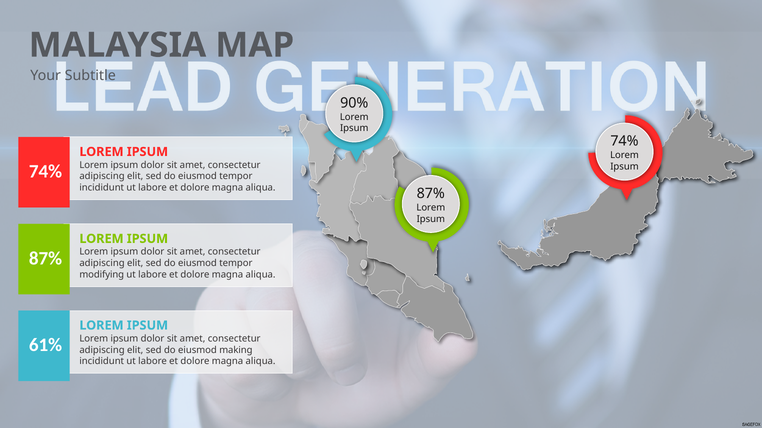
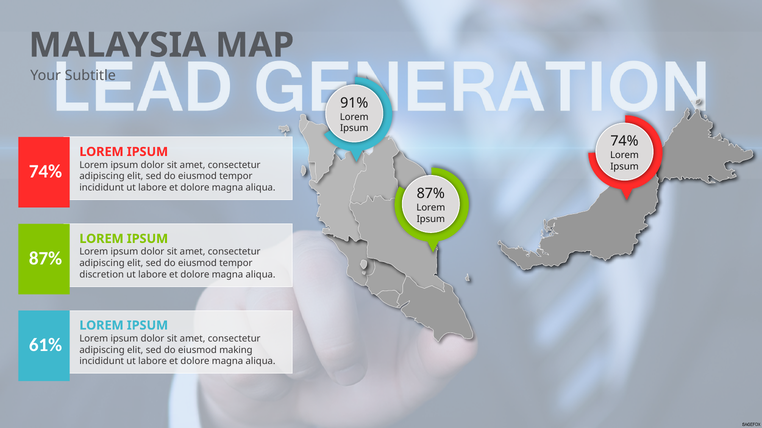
90%: 90% -> 91%
modifying: modifying -> discretion
